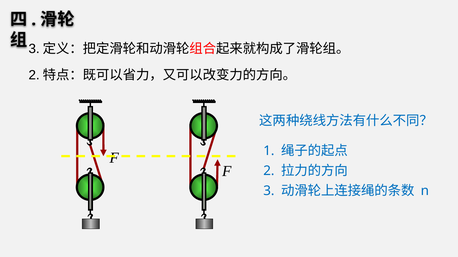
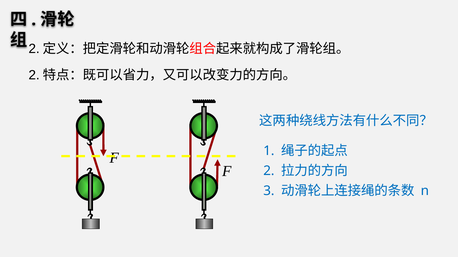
3 at (34, 49): 3 -> 2
